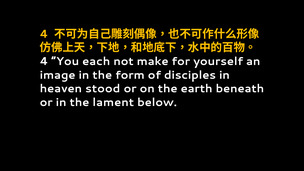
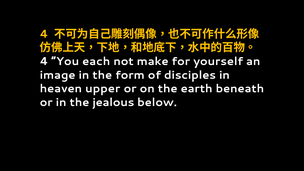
stood: stood -> upper
lament: lament -> jealous
